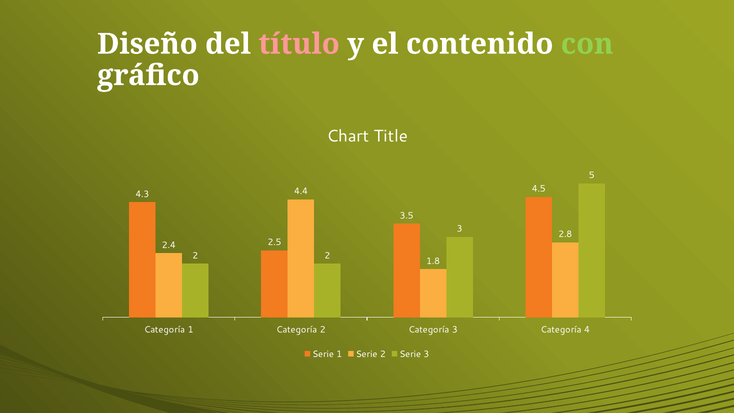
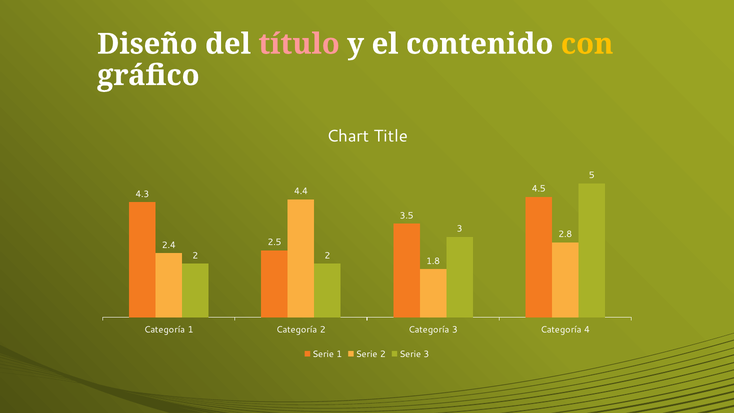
con colour: light green -> yellow
